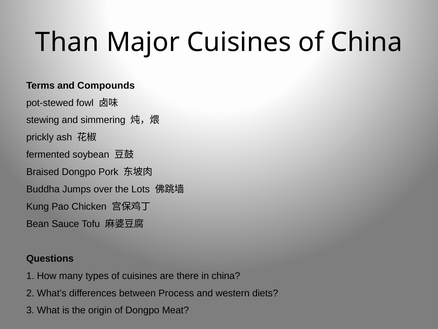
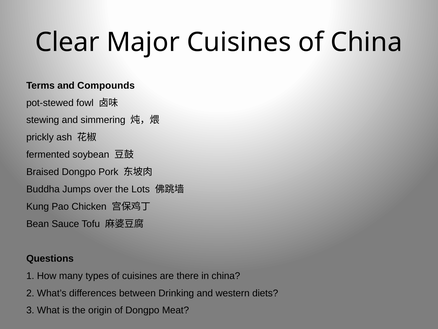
Than: Than -> Clear
Process: Process -> Drinking
